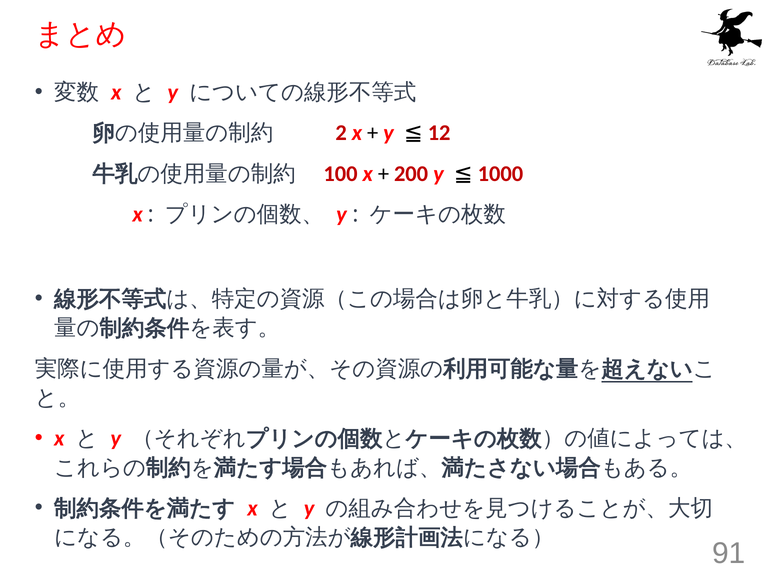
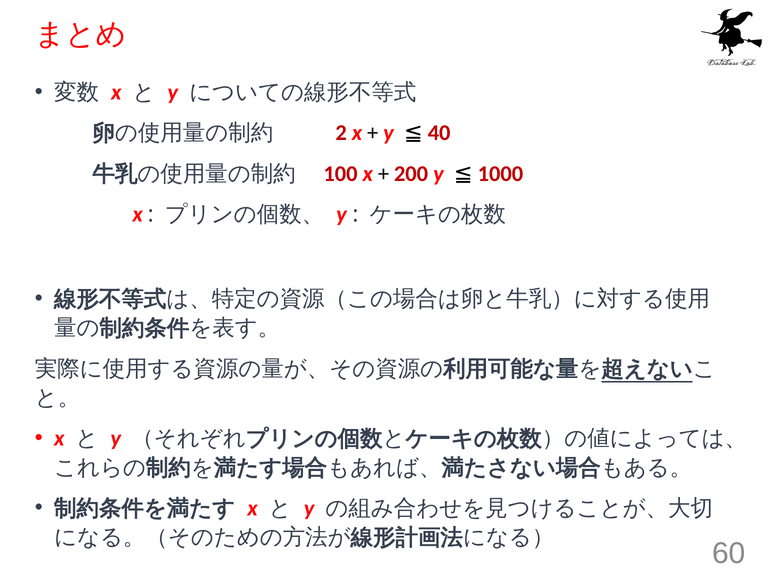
12: 12 -> 40
91: 91 -> 60
